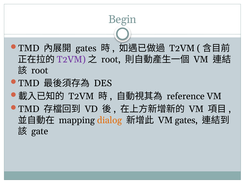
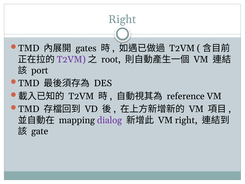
Begin at (122, 19): Begin -> Right
root at (40, 70): root -> port
dialog colour: orange -> purple
VM gates: gates -> right
